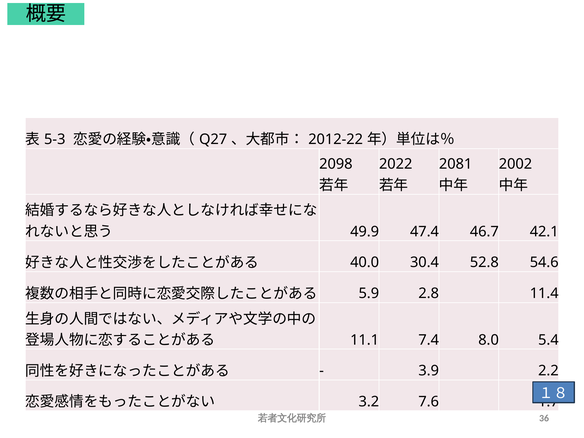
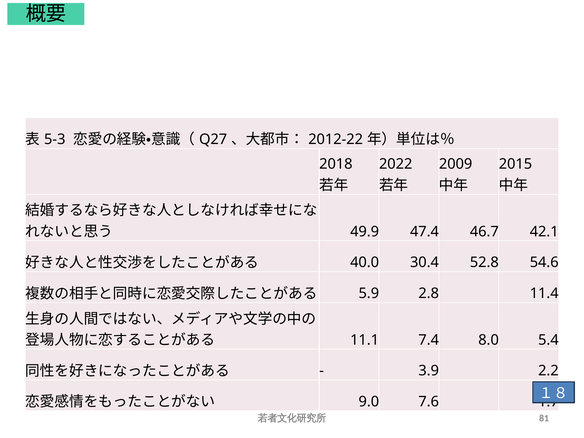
2098: 2098 -> 2018
2081: 2081 -> 2009
2002: 2002 -> 2015
3.2: 3.2 -> 9.0
36: 36 -> 81
